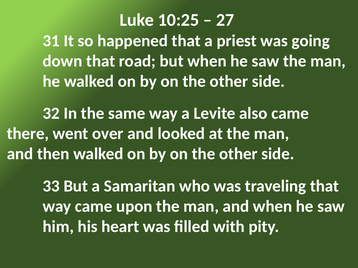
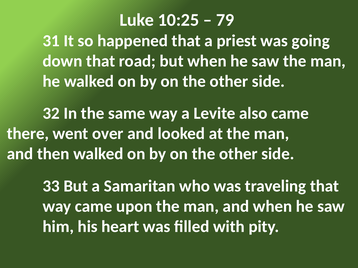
27: 27 -> 79
